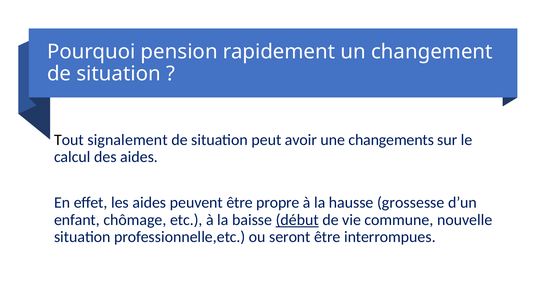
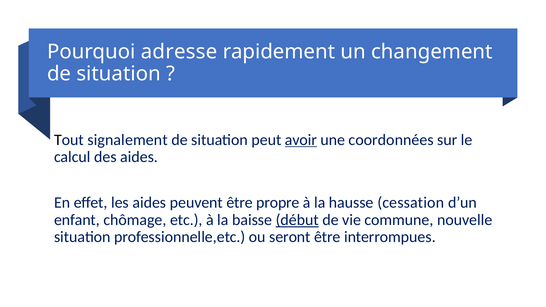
pension: pension -> adresse
avoir underline: none -> present
changements: changements -> coordonnées
grossesse: grossesse -> cessation
